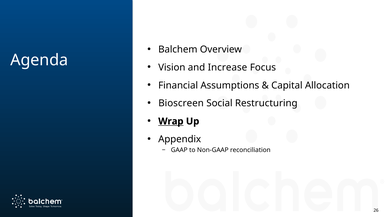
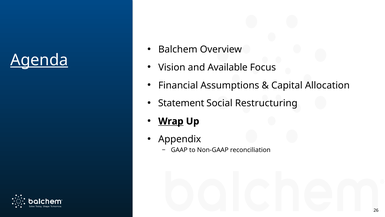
Agenda underline: none -> present
Increase: Increase -> Available
Bioscreen: Bioscreen -> Statement
